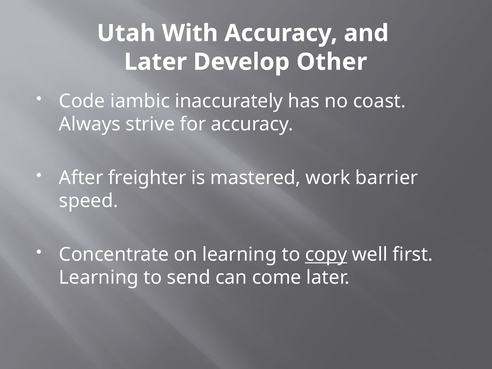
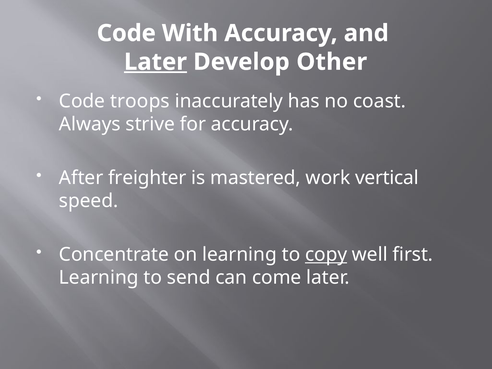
Utah at (126, 33): Utah -> Code
Later at (155, 62) underline: none -> present
iambic: iambic -> troops
barrier: barrier -> vertical
